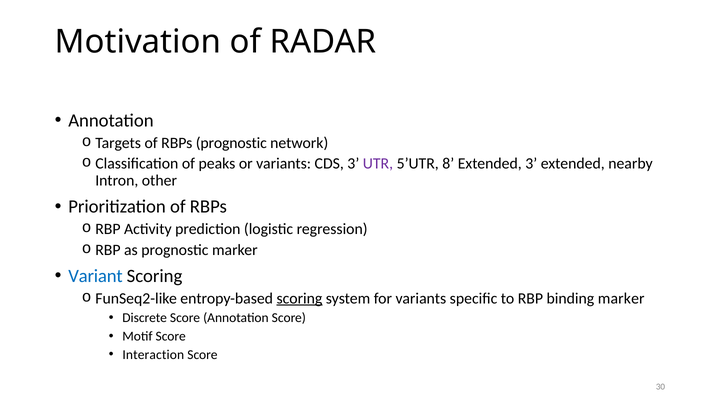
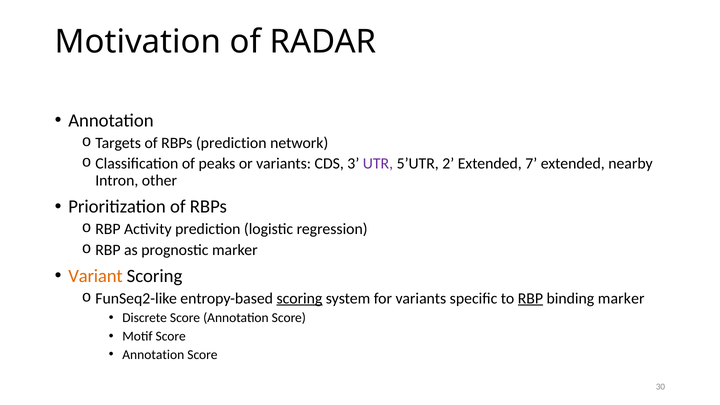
RBPs prognostic: prognostic -> prediction
8: 8 -> 2
Extended 3: 3 -> 7
Variant colour: blue -> orange
RBP underline: none -> present
Interaction at (153, 355): Interaction -> Annotation
